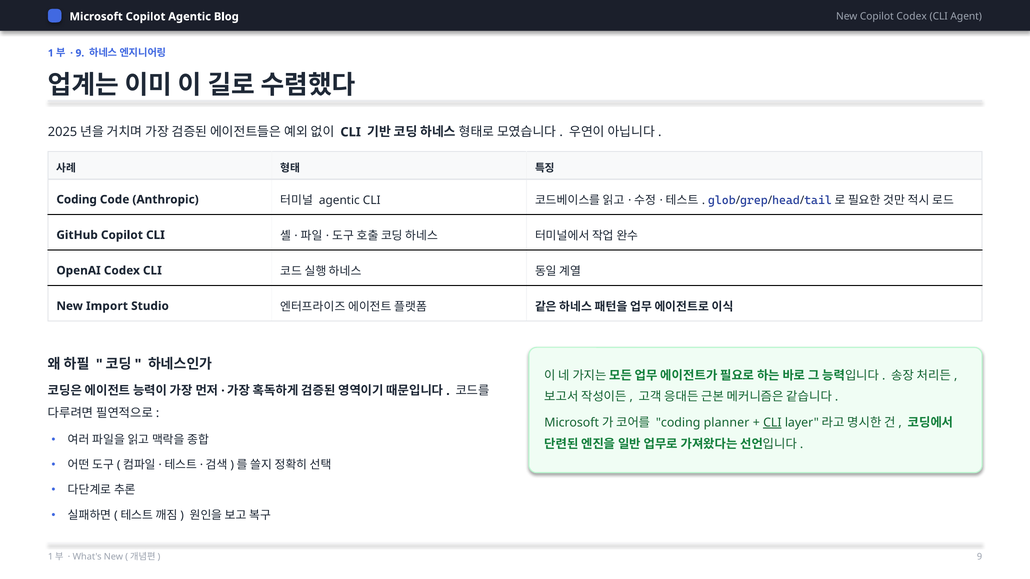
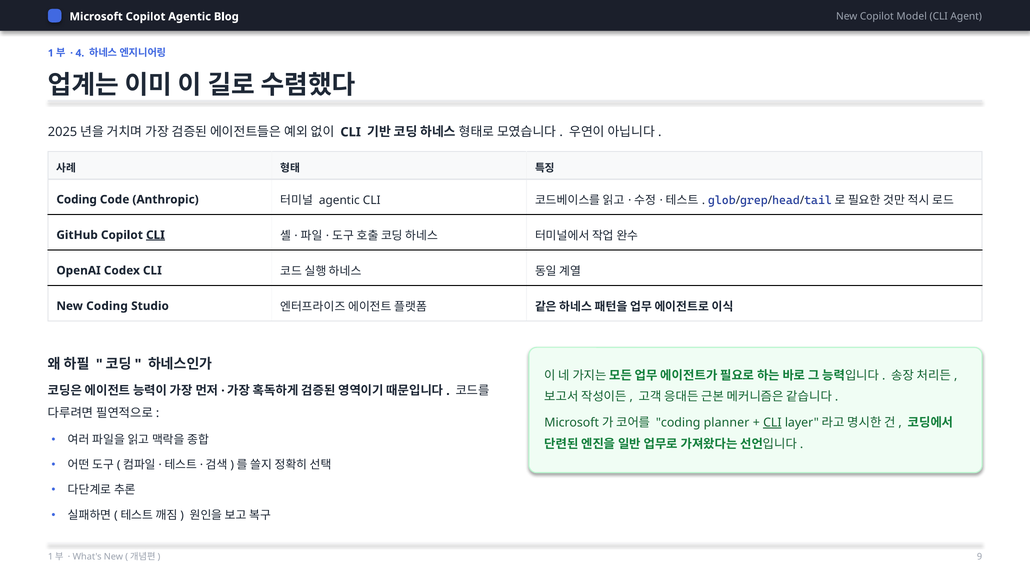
Copilot Codex: Codex -> Model
9 at (80, 53): 9 -> 4
CLI at (155, 235) underline: none -> present
New Import: Import -> Coding
